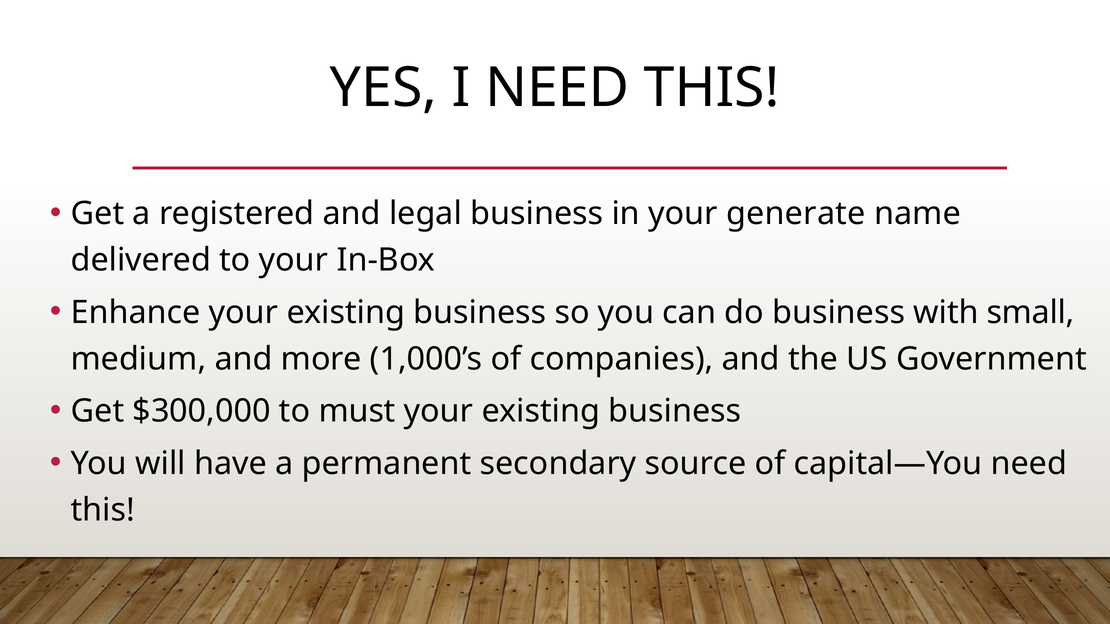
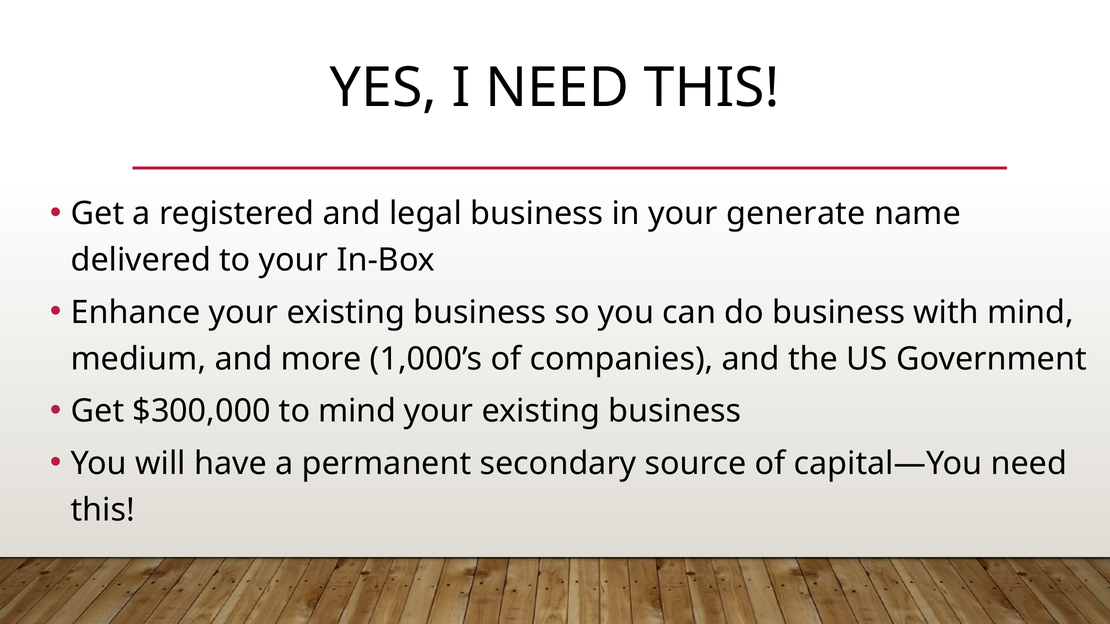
with small: small -> mind
to must: must -> mind
